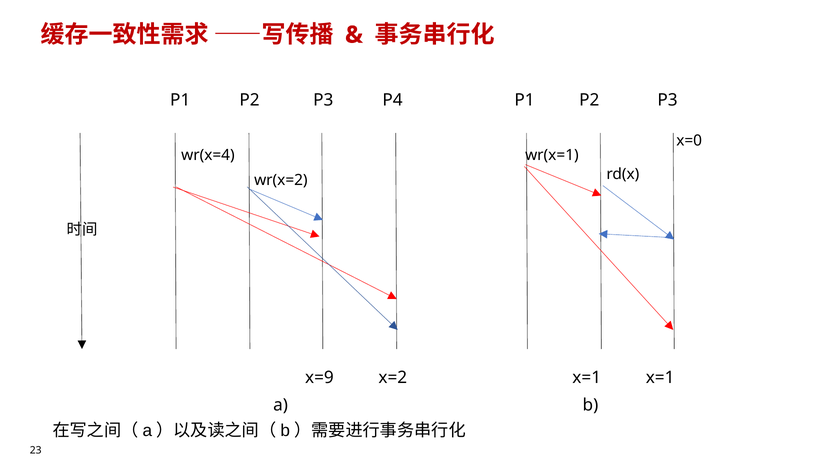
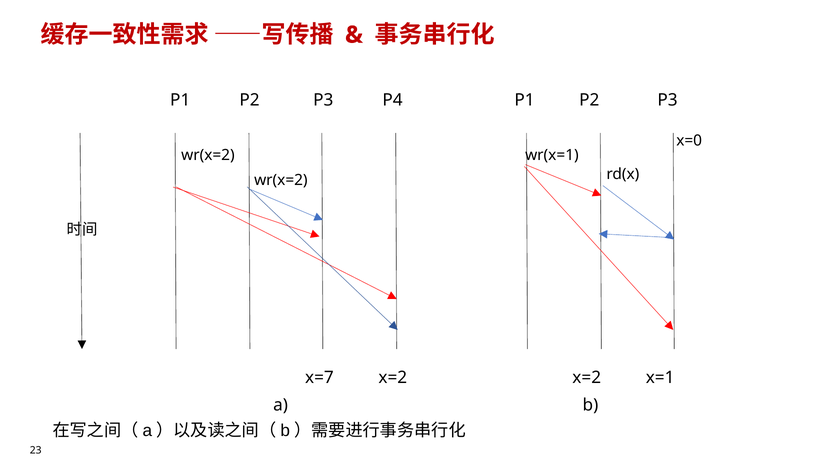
wr(x=4 at (208, 155): wr(x=4 -> wr(x=2
x=9: x=9 -> x=7
x=2 x=1: x=1 -> x=2
